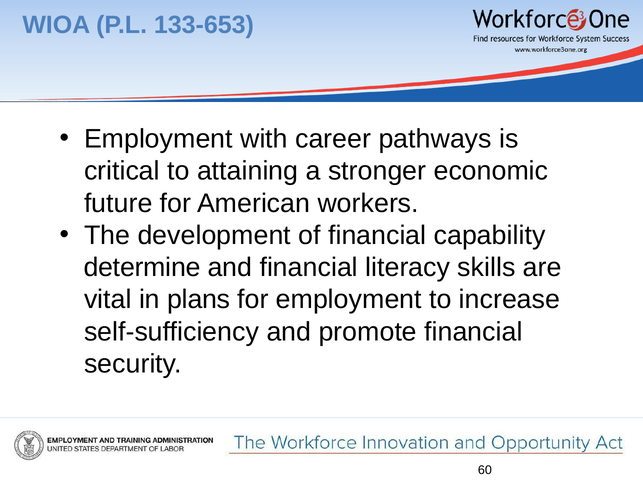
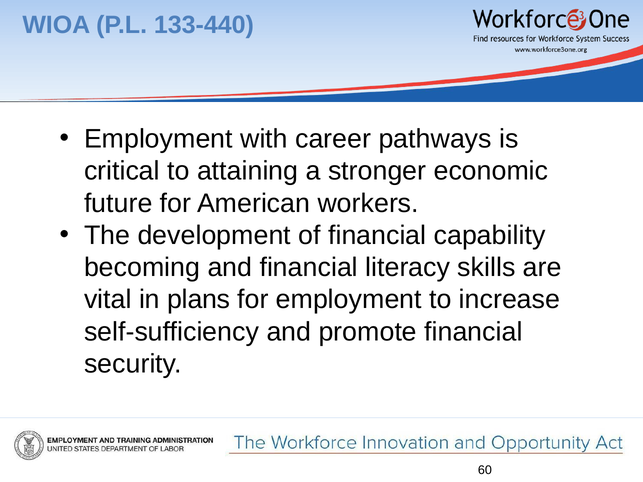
133-653: 133-653 -> 133-440
determine: determine -> becoming
